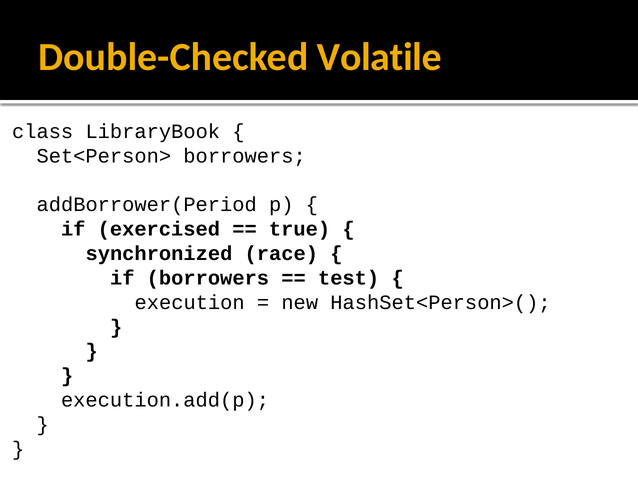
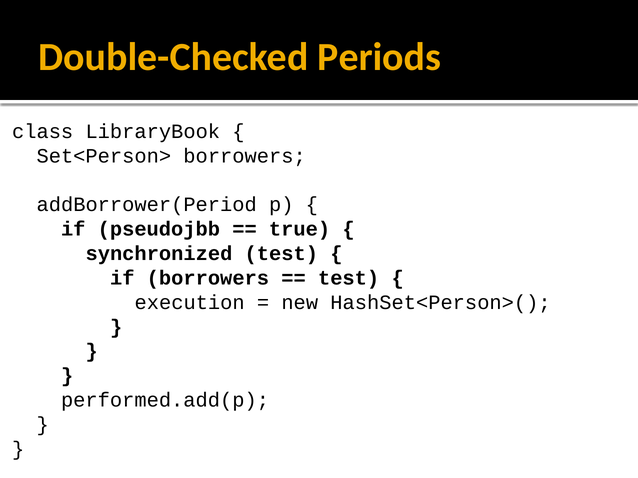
Volatile: Volatile -> Periods
exercised: exercised -> pseudojbb
synchronized race: race -> test
execution.add(p: execution.add(p -> performed.add(p
